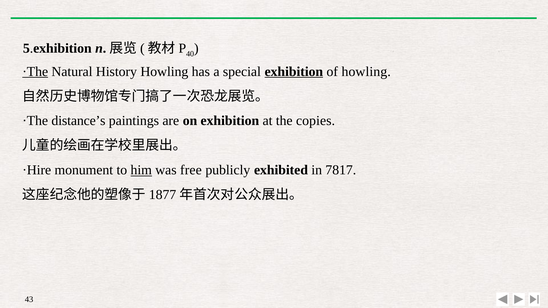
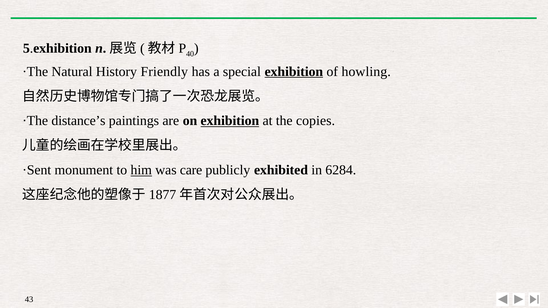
·The at (35, 72) underline: present -> none
History Howling: Howling -> Friendly
exhibition at (230, 121) underline: none -> present
·Hire: ·Hire -> ·Sent
free: free -> care
7817: 7817 -> 6284
